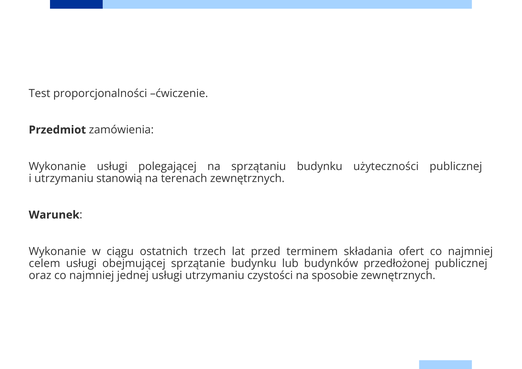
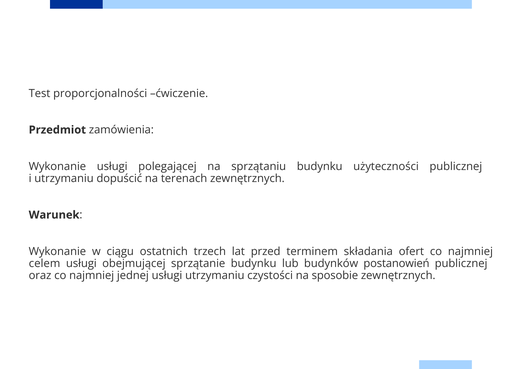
stanowią: stanowią -> dopuścić
przedłożonej: przedłożonej -> postanowień
